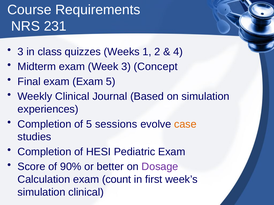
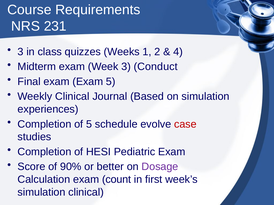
Concept: Concept -> Conduct
sessions: sessions -> schedule
case colour: orange -> red
